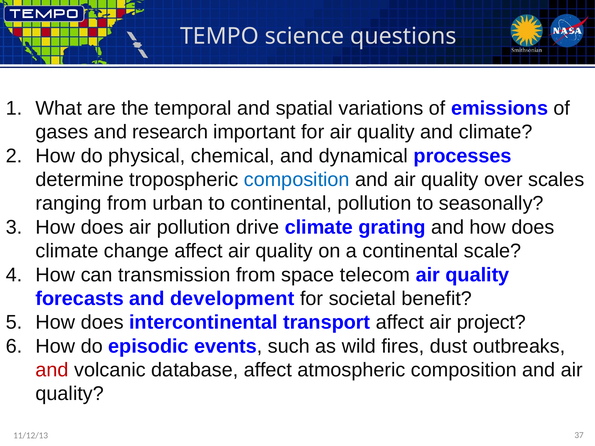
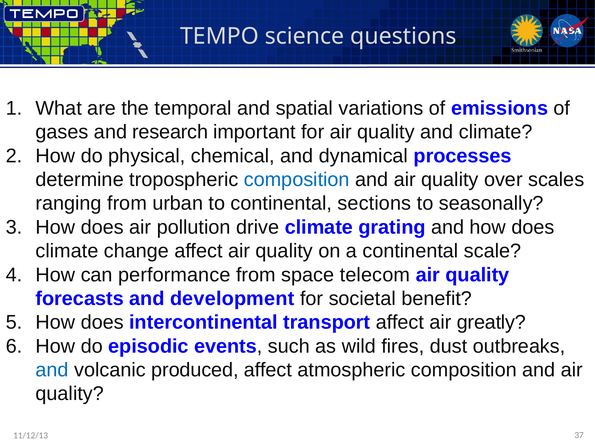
continental pollution: pollution -> sections
transmission: transmission -> performance
project: project -> greatly
and at (52, 370) colour: red -> blue
database: database -> produced
